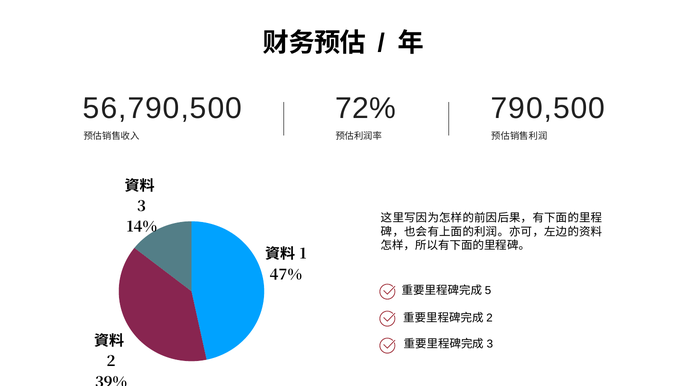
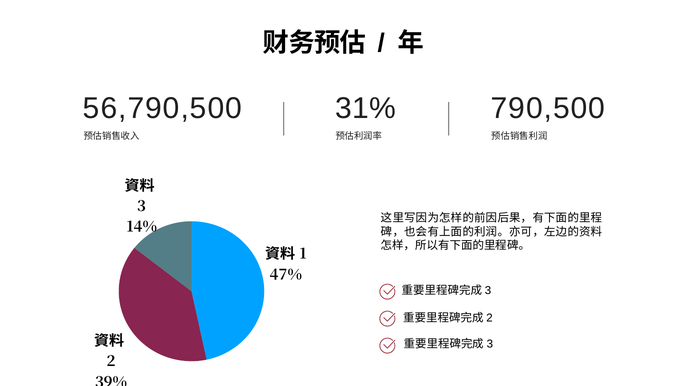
72%: 72% -> 31%
5 at (488, 291): 5 -> 3
